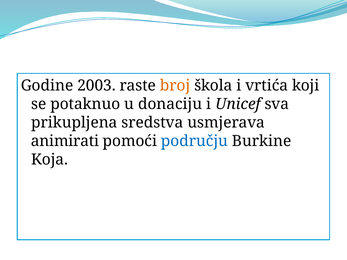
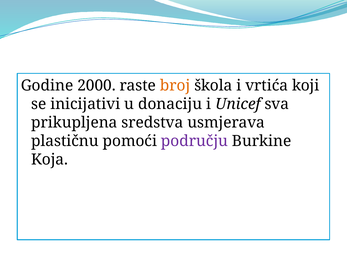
2003: 2003 -> 2000
potaknuo: potaknuo -> inicijativi
animirati: animirati -> plastičnu
području colour: blue -> purple
